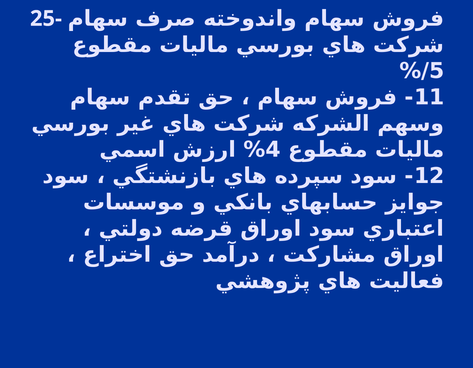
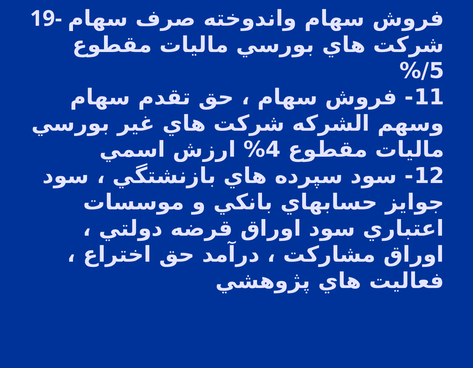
25-: 25- -> 19-
